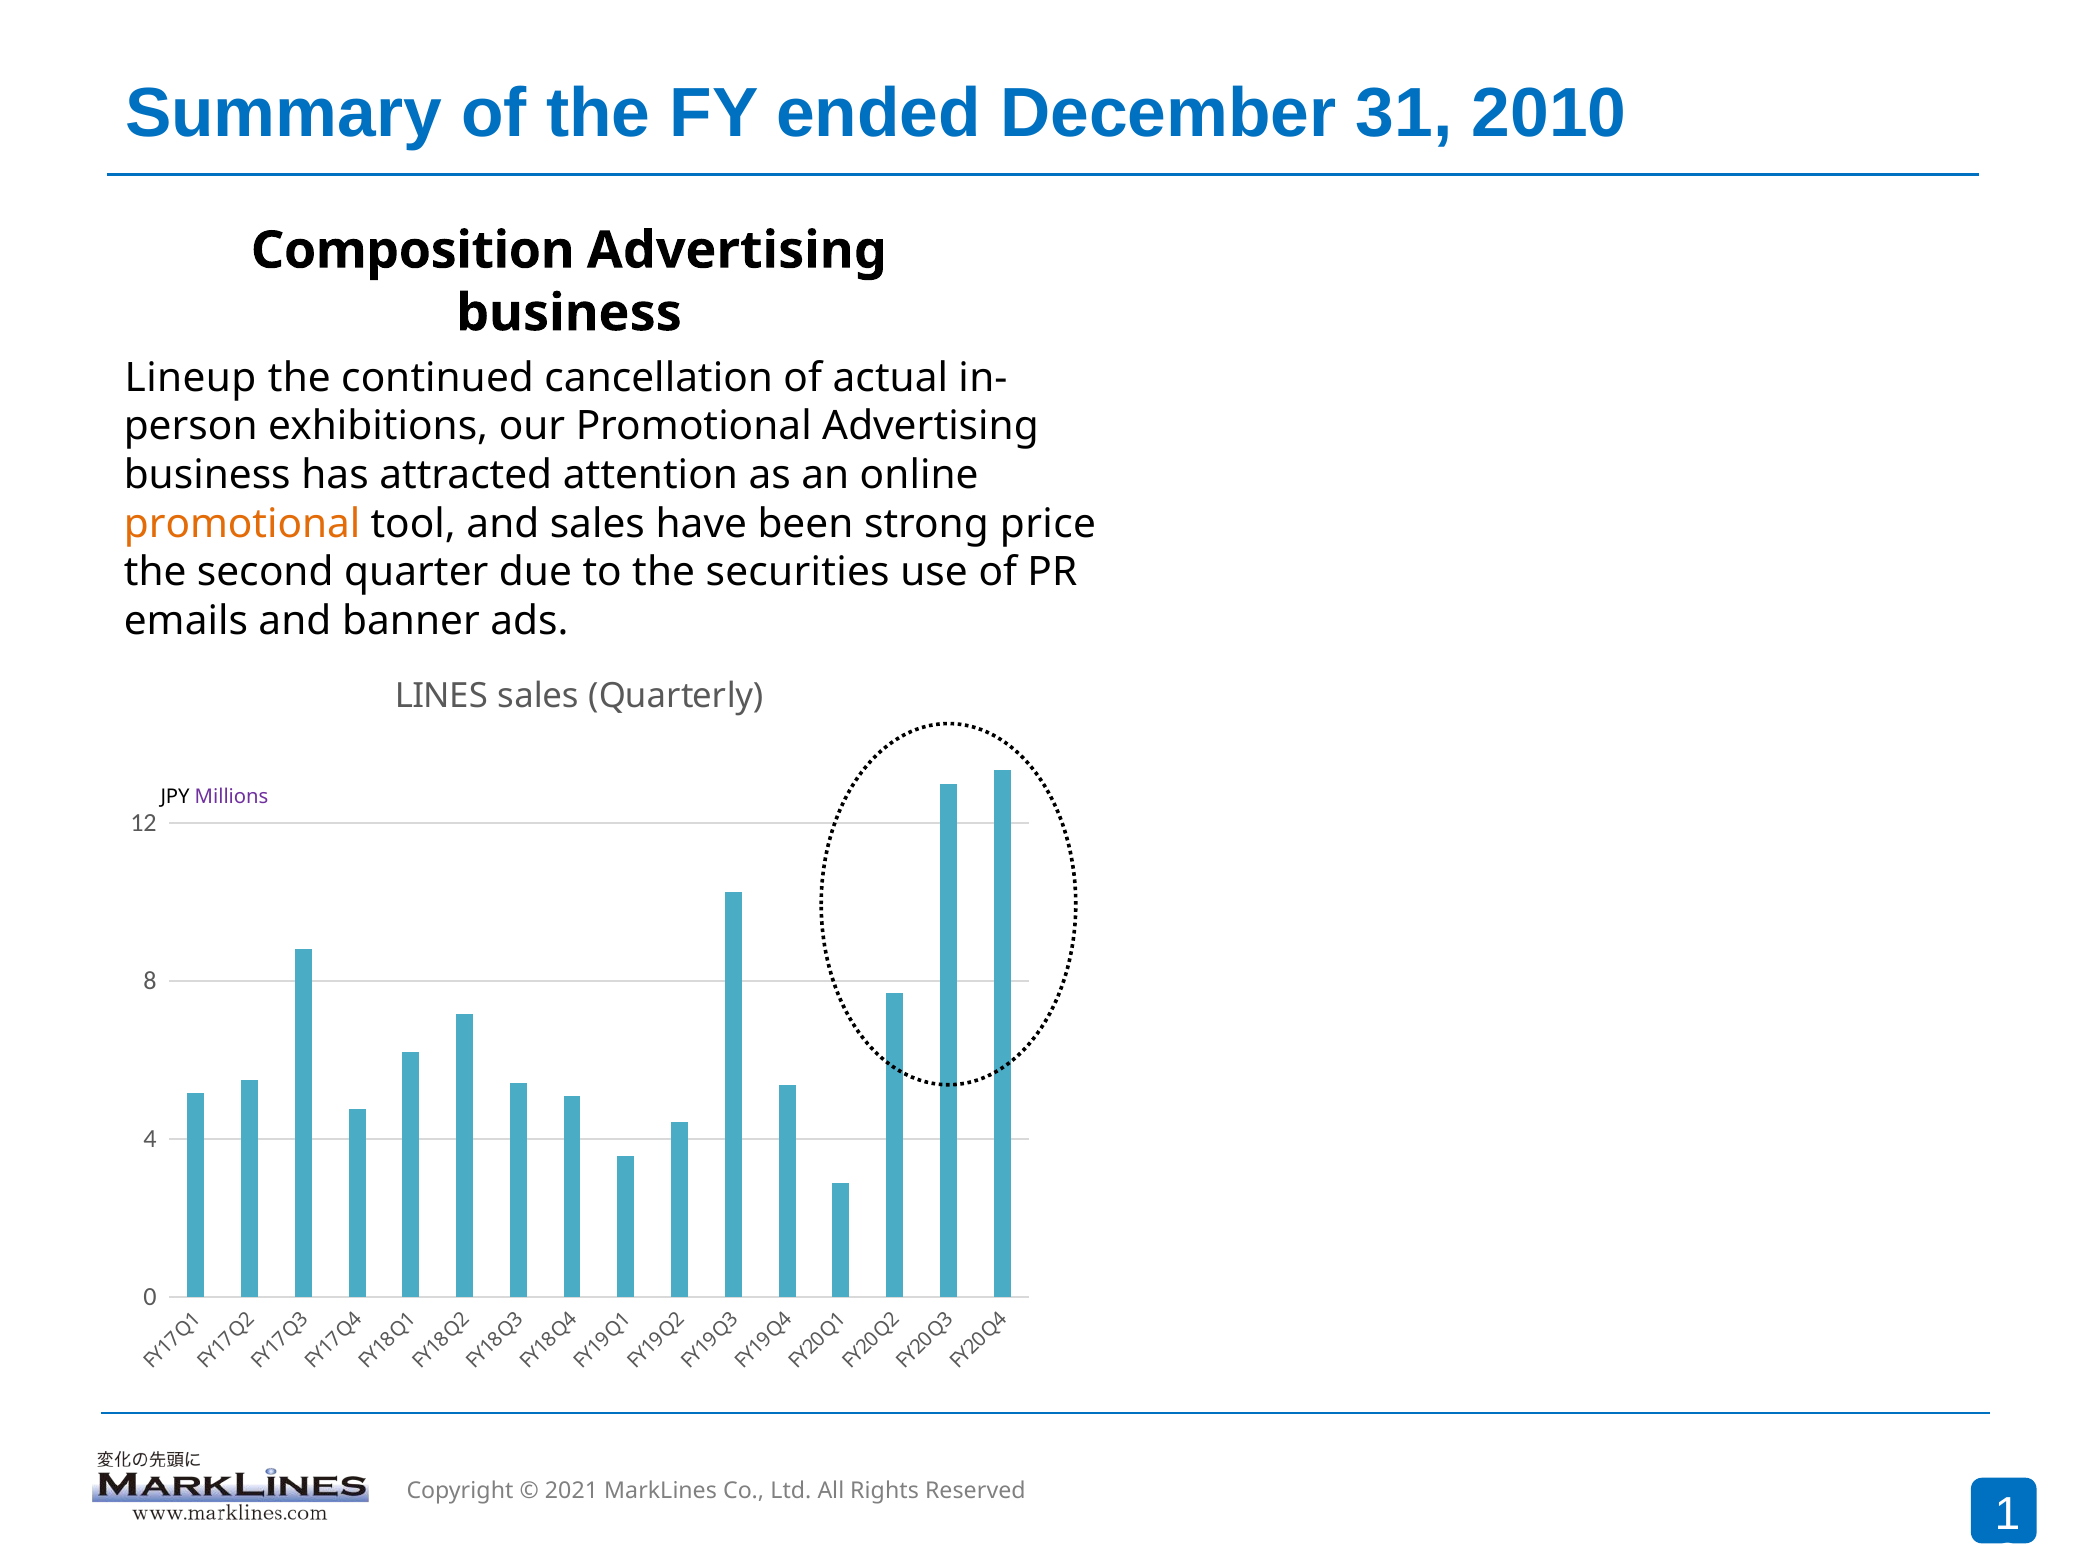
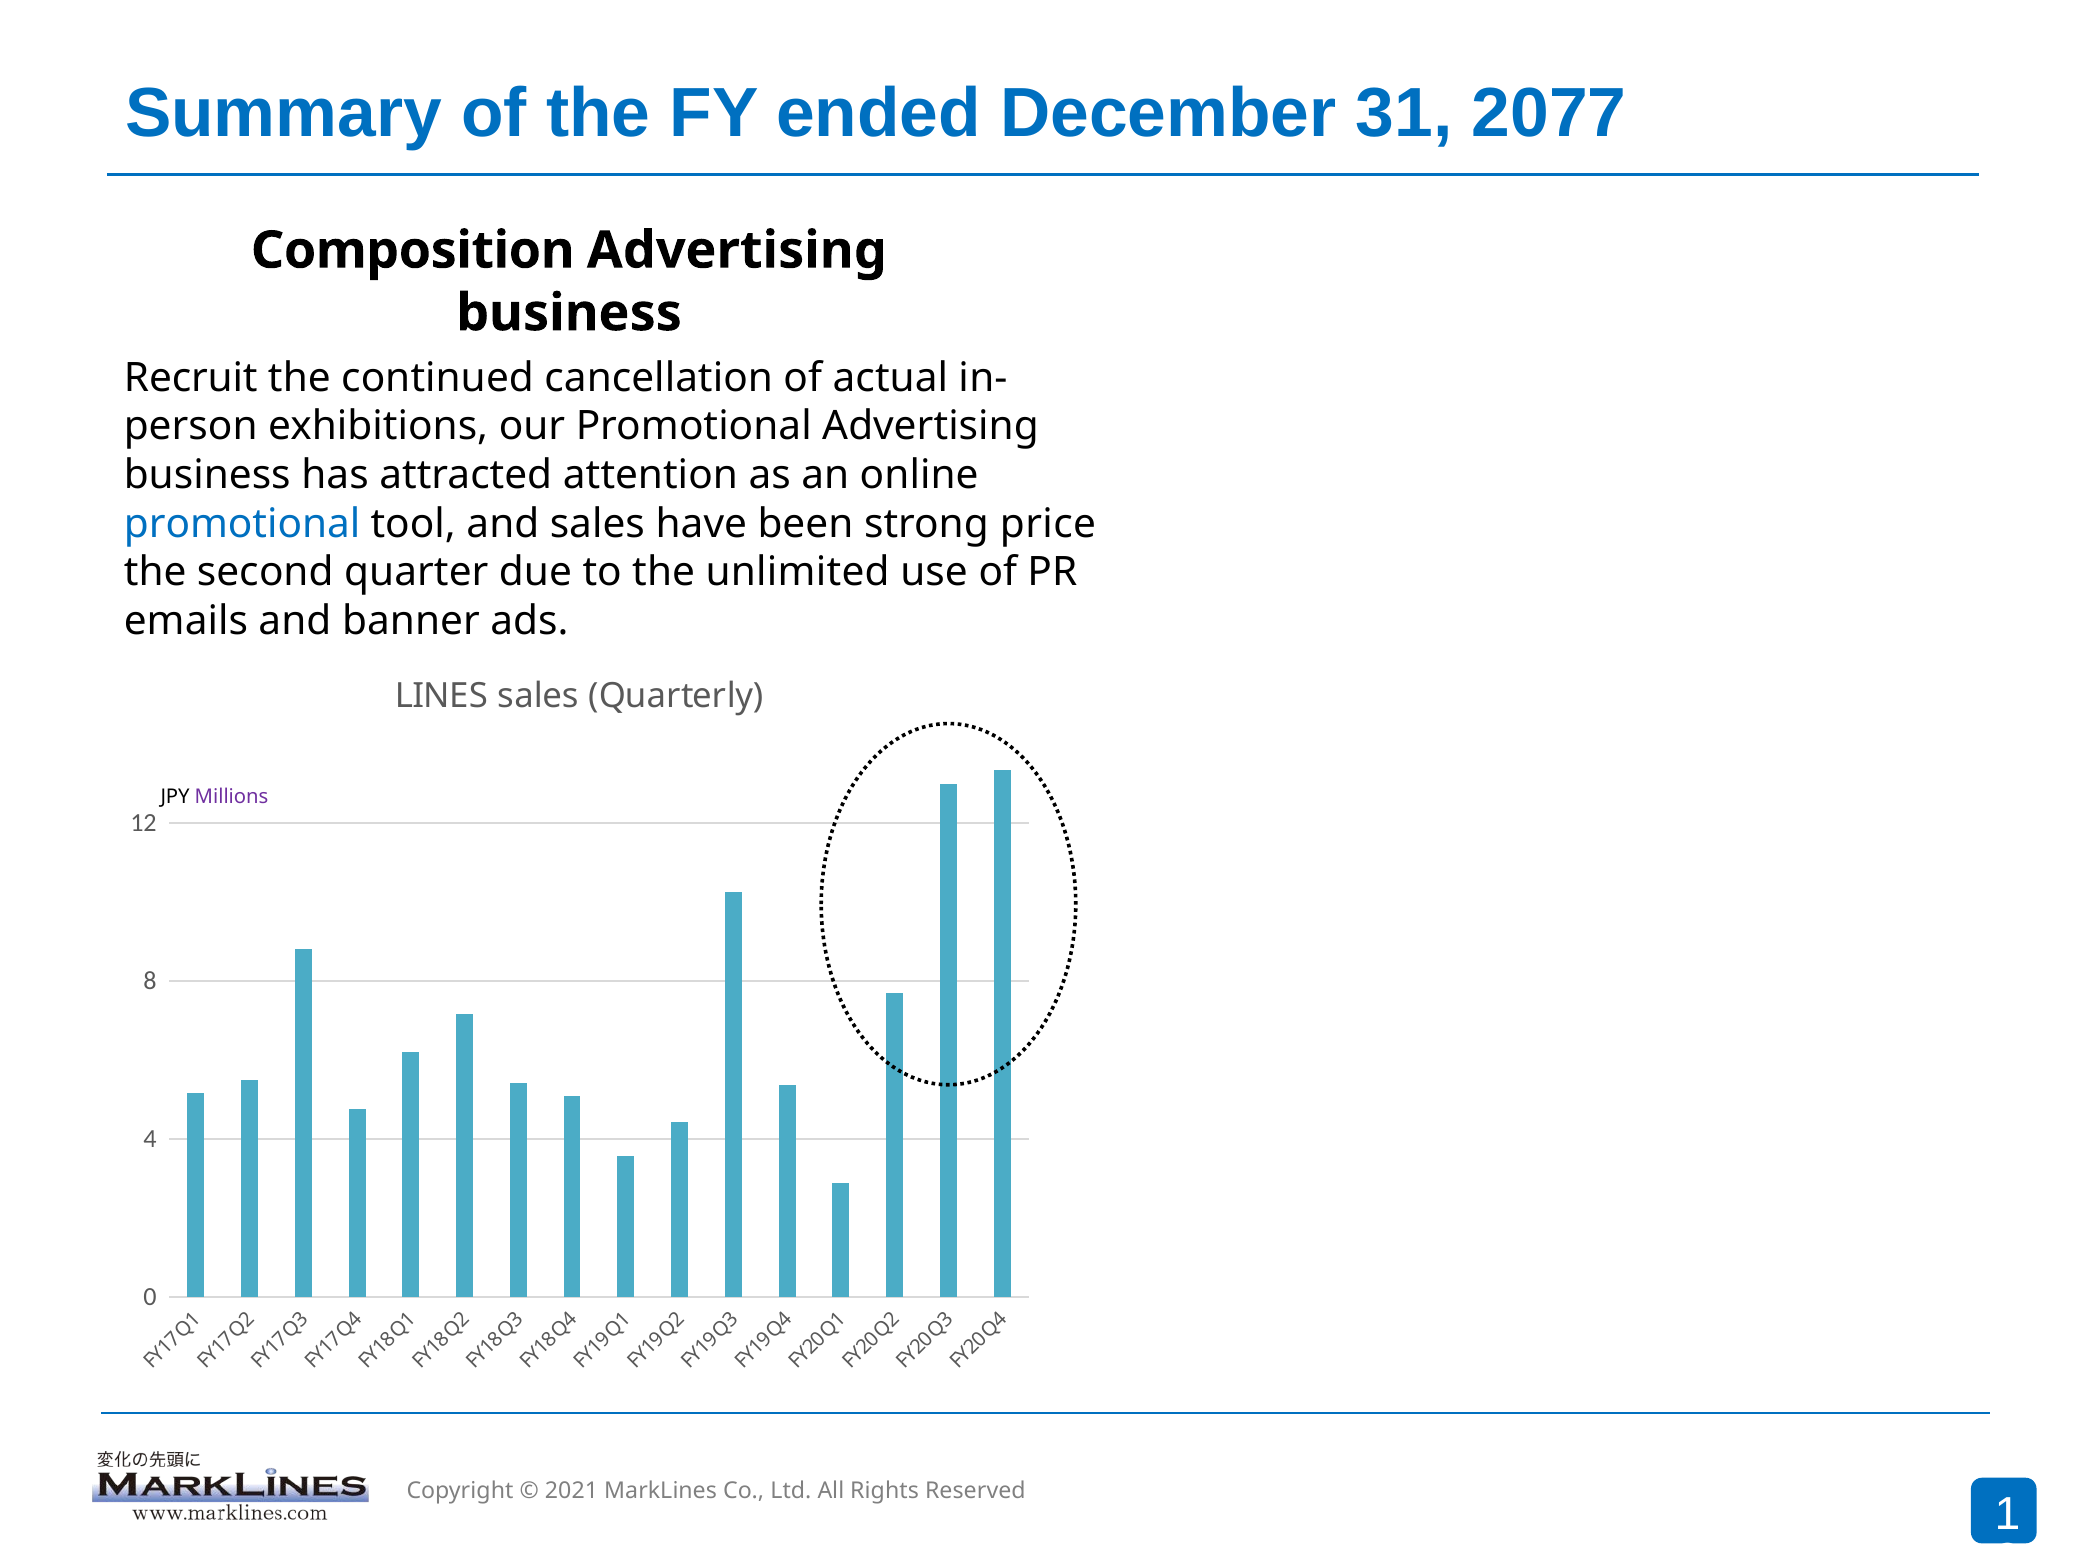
2010: 2010 -> 2077
Lineup: Lineup -> Recruit
promotional at (242, 524) colour: orange -> blue
securities: securities -> unlimited
